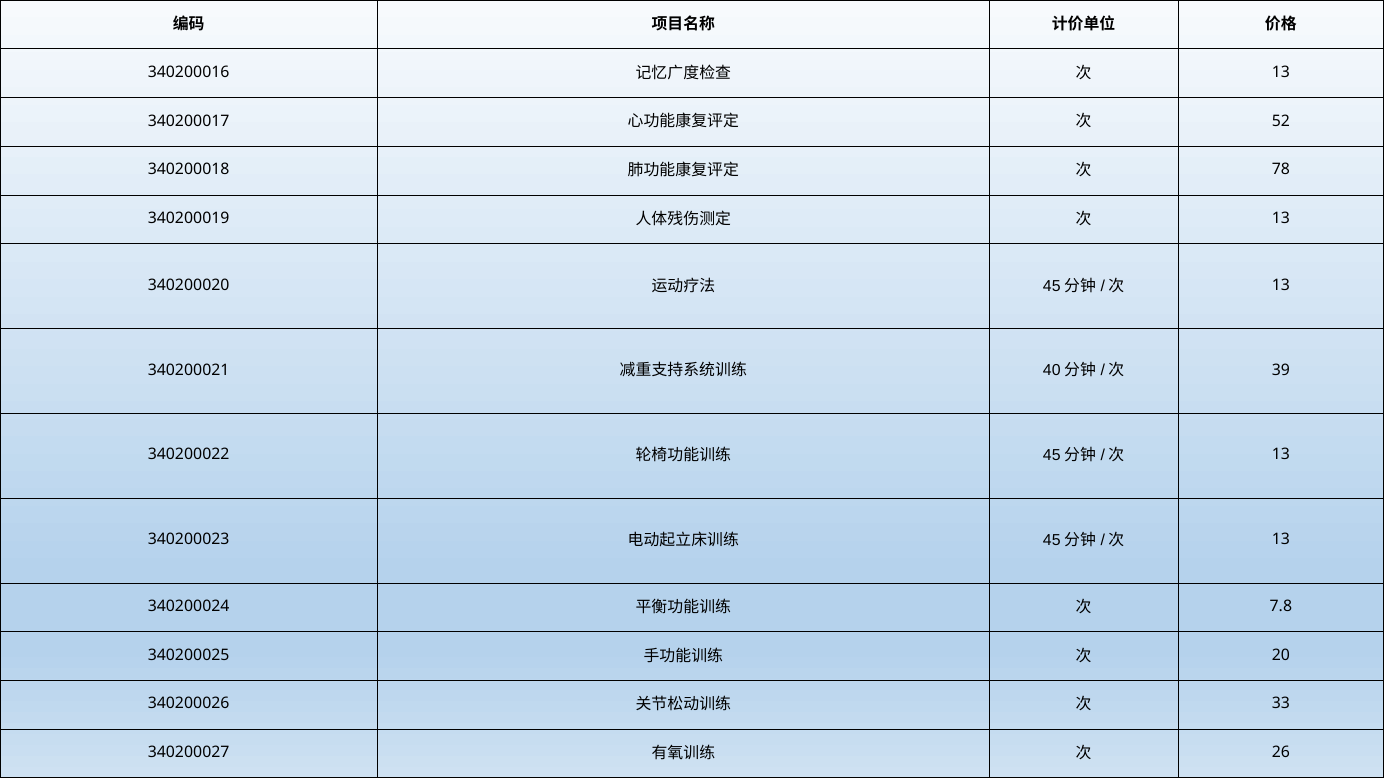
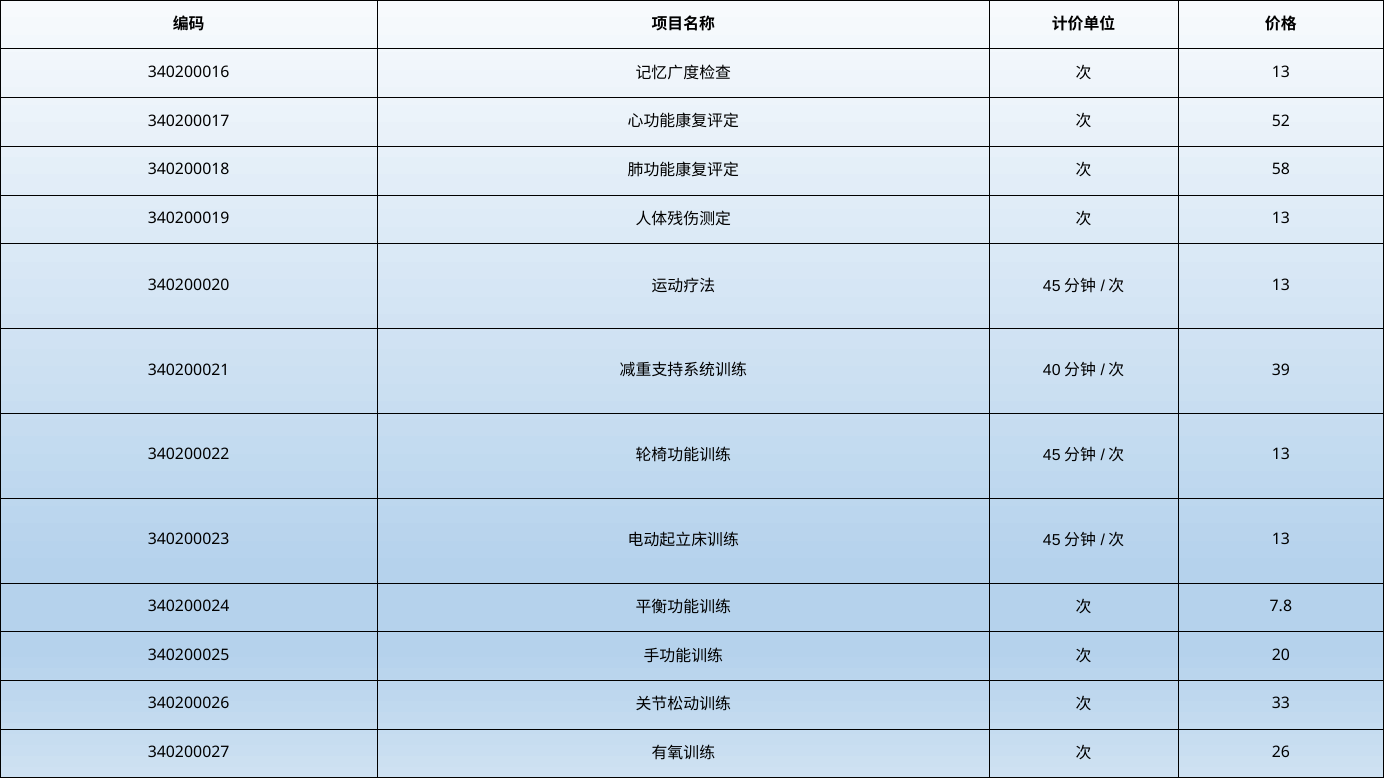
78: 78 -> 58
